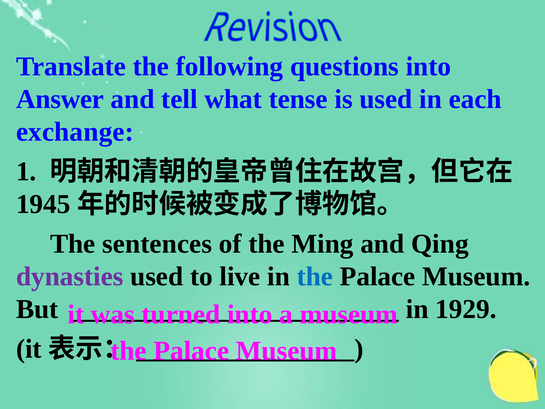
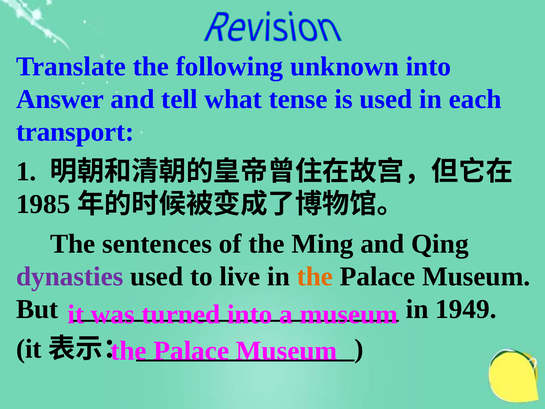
questions: questions -> unknown
exchange: exchange -> transport
1945: 1945 -> 1985
the at (315, 276) colour: blue -> orange
1929: 1929 -> 1949
